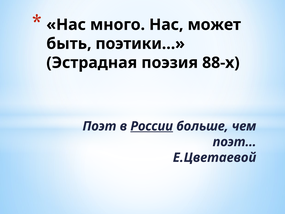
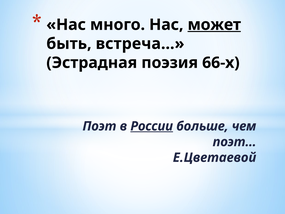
может underline: none -> present
поэтики…: поэтики… -> встреча…
88-х: 88-х -> 66-х
